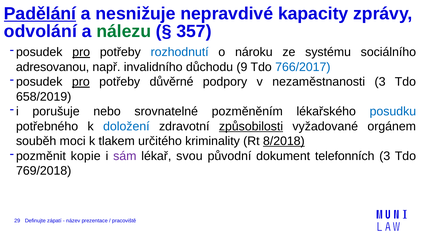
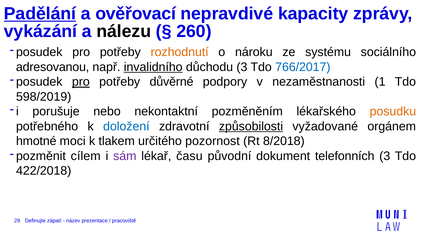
nesnižuje: nesnižuje -> ověřovací
odvolání: odvolání -> vykázání
nálezu colour: green -> black
357: 357 -> 260
pro at (81, 52) underline: present -> none
rozhodnutí colour: blue -> orange
invalidního underline: none -> present
důchodu 9: 9 -> 3
nezaměstnanosti 3: 3 -> 1
658/2019: 658/2019 -> 598/2019
srovnatelné: srovnatelné -> nekontaktní
posudku colour: blue -> orange
souběh: souběh -> hmotné
kriminality: kriminality -> pozornost
8/2018 underline: present -> none
kopie: kopie -> cílem
svou: svou -> času
769/2018: 769/2018 -> 422/2018
